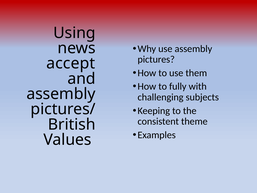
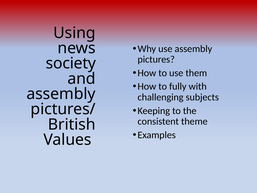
accept: accept -> society
